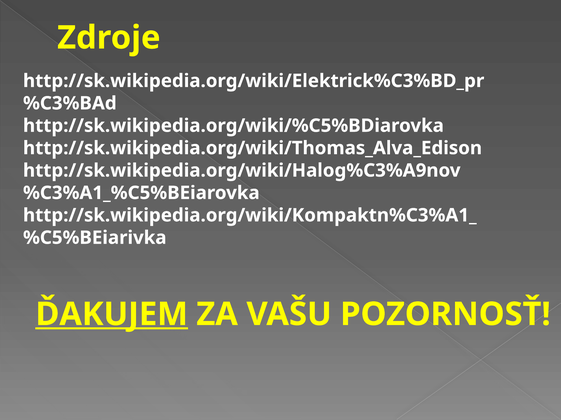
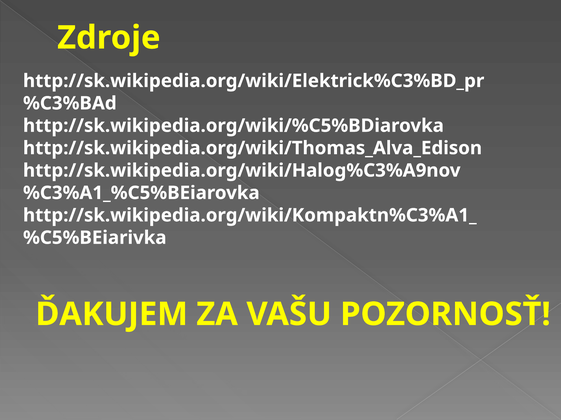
ĎAKUJEM underline: present -> none
